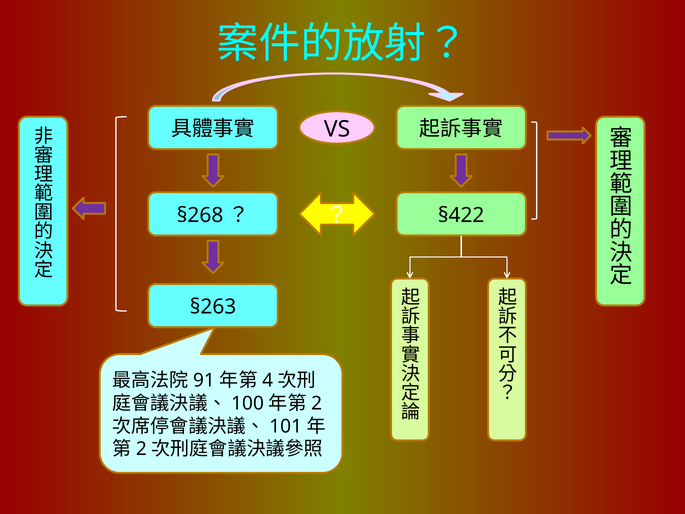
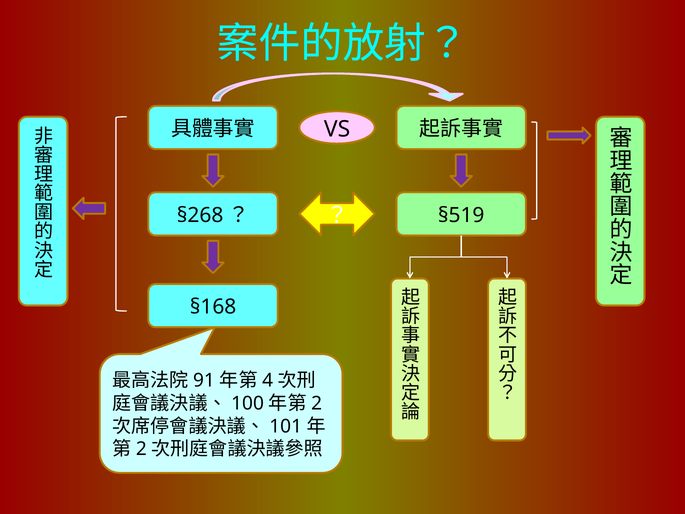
§422: §422 -> §519
§263: §263 -> §168
